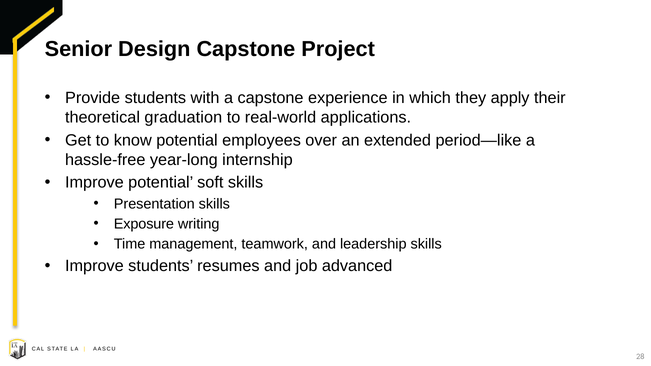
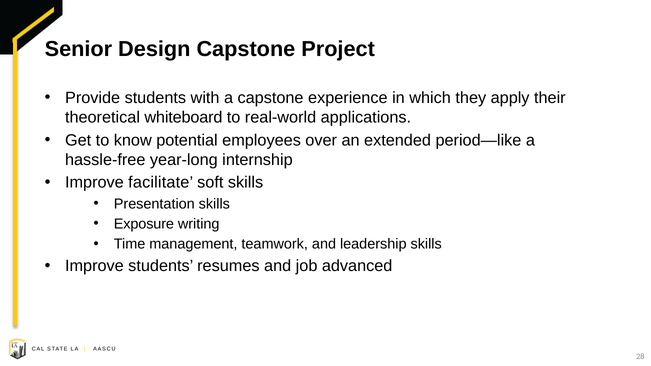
graduation: graduation -> whiteboard
Improve potential: potential -> facilitate
